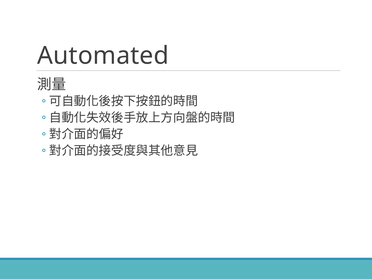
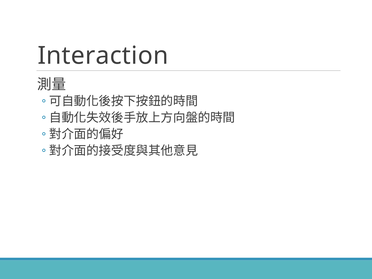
Automated: Automated -> Interaction
